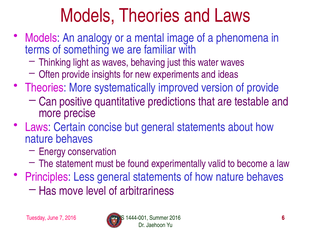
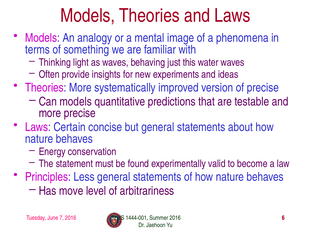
of provide: provide -> precise
Can positive: positive -> models
